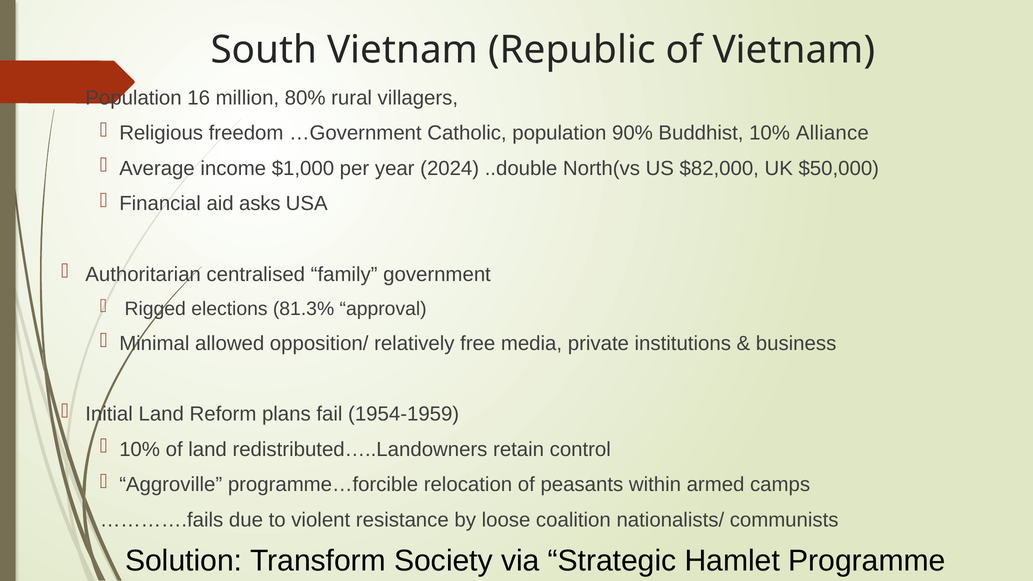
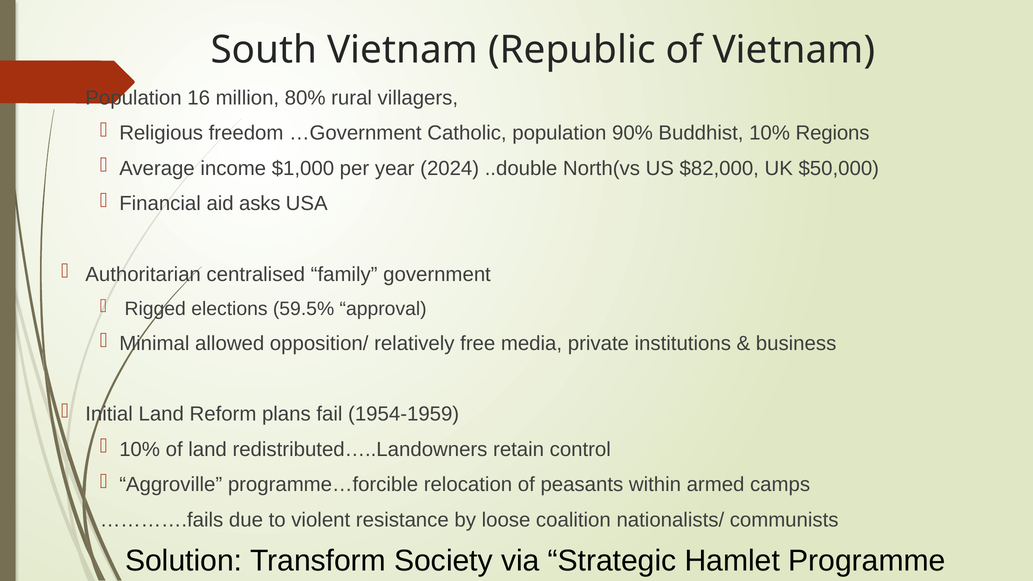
Alliance: Alliance -> Regions
81.3%: 81.3% -> 59.5%
